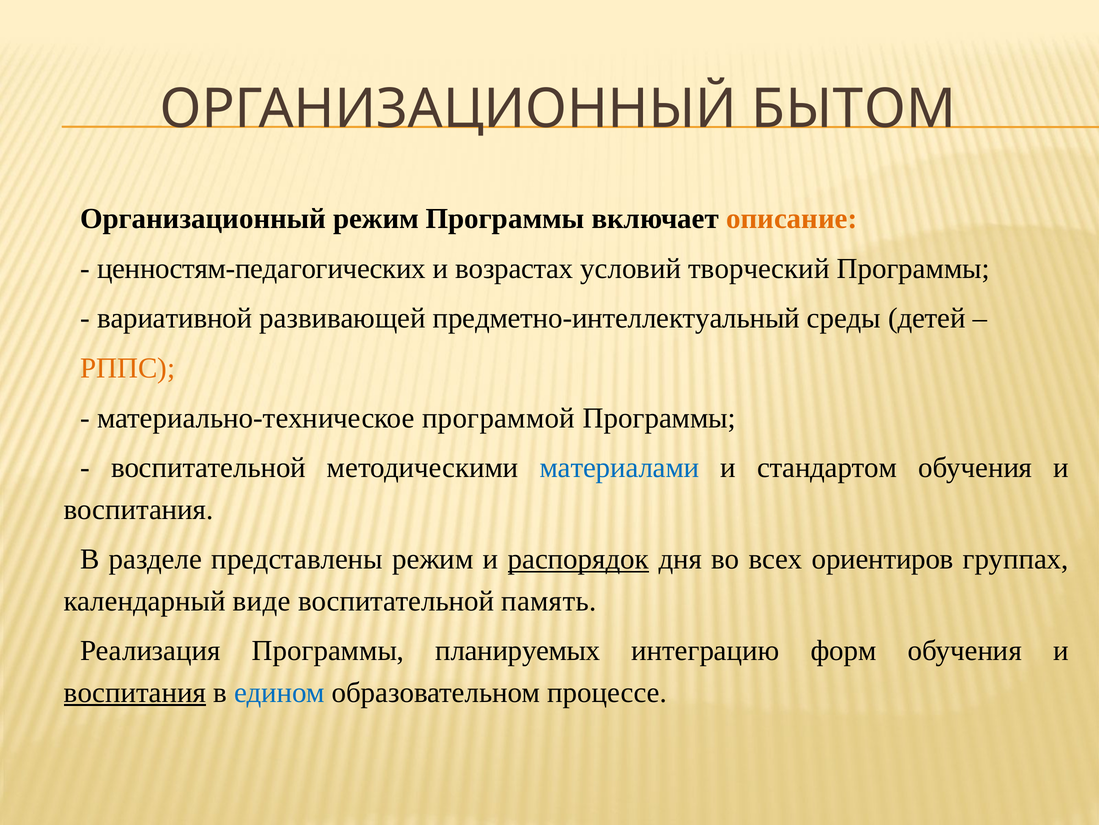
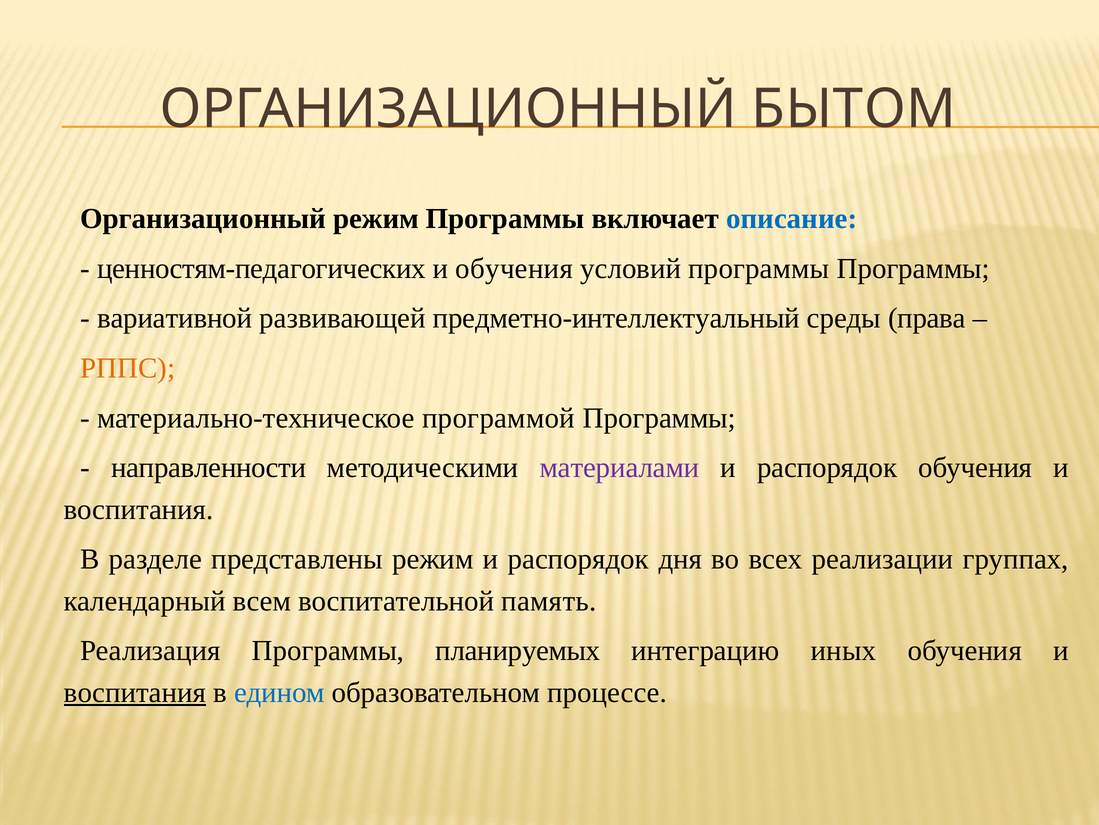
описание colour: orange -> blue
и возрастах: возрастах -> обучения
условий творческий: творческий -> программы
детей: детей -> права
воспитательной at (209, 467): воспитательной -> направленности
материалами colour: blue -> purple
стандартом at (827, 467): стандартом -> распорядок
распорядок at (578, 559) underline: present -> none
ориентиров: ориентиров -> реализации
виде: виде -> всем
форм: форм -> иных
